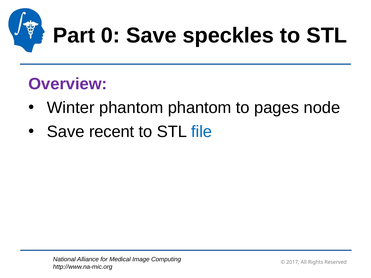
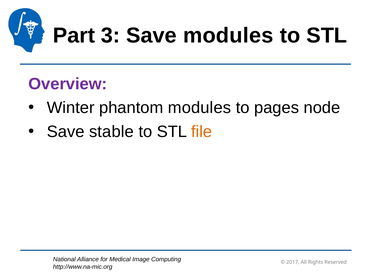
0: 0 -> 3
Save speckles: speckles -> modules
phantom phantom: phantom -> modules
recent: recent -> stable
file colour: blue -> orange
